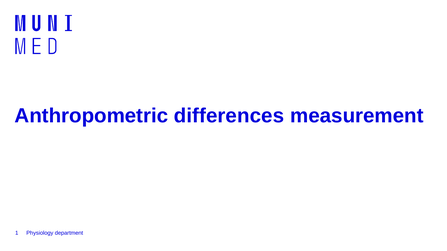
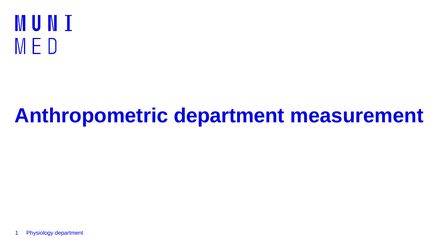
Anthropometric differences: differences -> department
